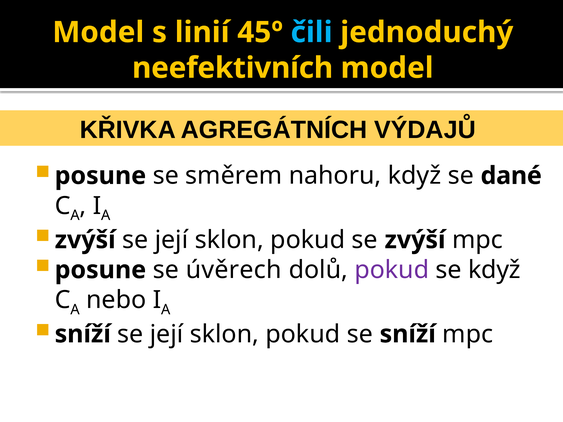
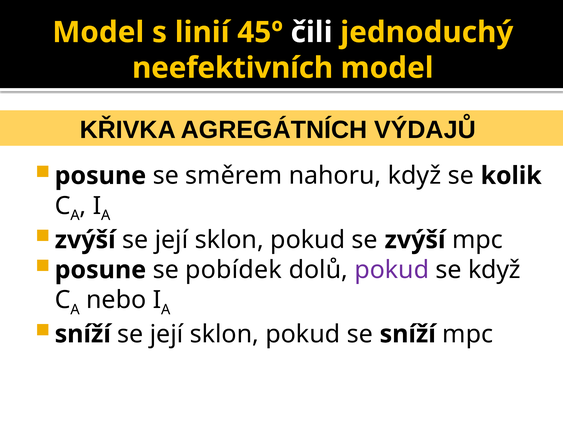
čili colour: light blue -> white
dané: dané -> kolik
úvěrech: úvěrech -> pobídek
